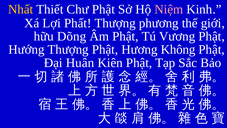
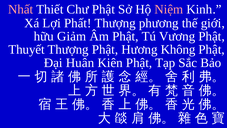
Nhất colour: yellow -> pink
Dõng: Dõng -> Giảm
Hướng: Hướng -> Thuyết
